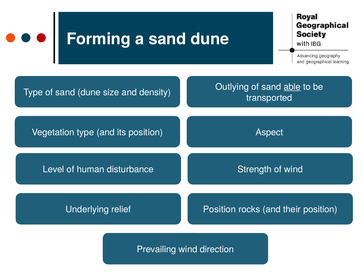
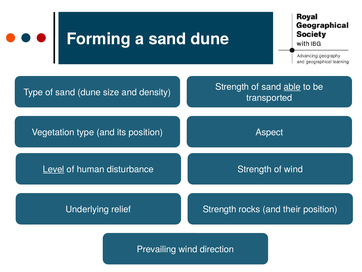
Outlying at (232, 87): Outlying -> Strength
Level underline: none -> present
relief Position: Position -> Strength
